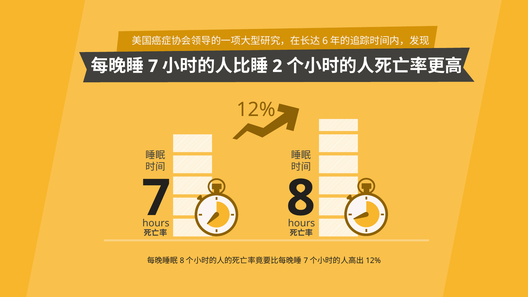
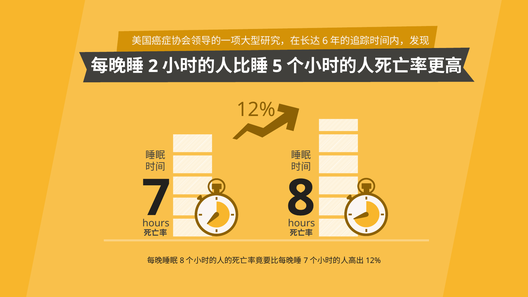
7 at (153, 66): 7 -> 2
2: 2 -> 5
